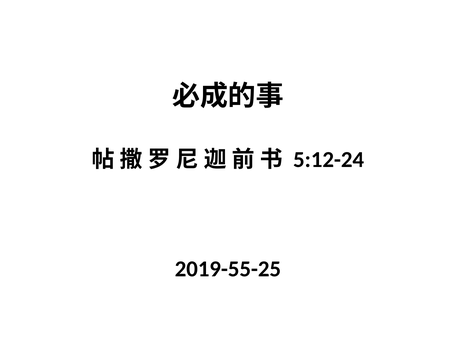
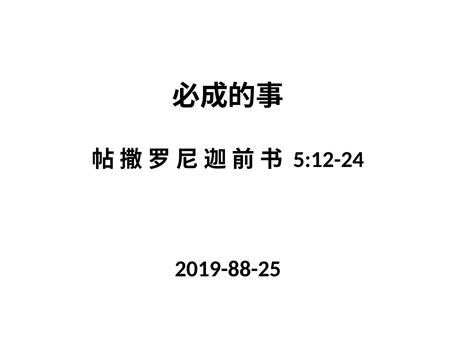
2019-55-25: 2019-55-25 -> 2019-88-25
